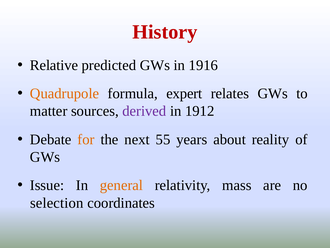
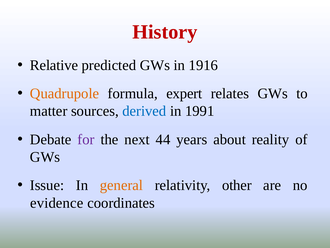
derived colour: purple -> blue
1912: 1912 -> 1991
for colour: orange -> purple
55: 55 -> 44
mass: mass -> other
selection: selection -> evidence
